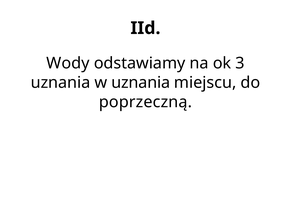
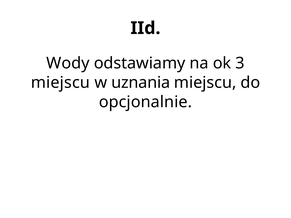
uznania at (61, 83): uznania -> miejscu
poprzeczną: poprzeczną -> opcjonalnie
